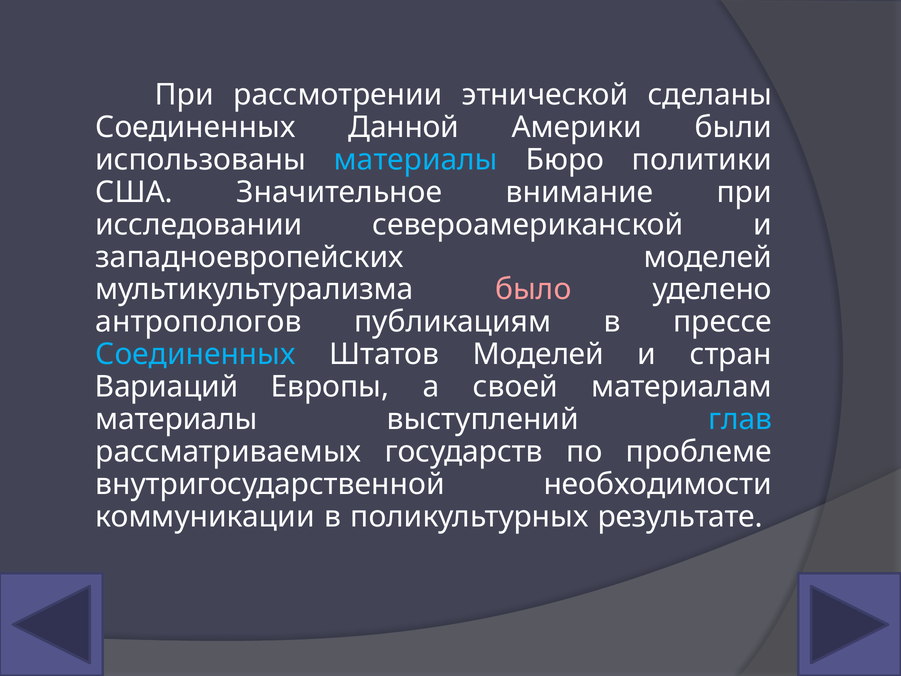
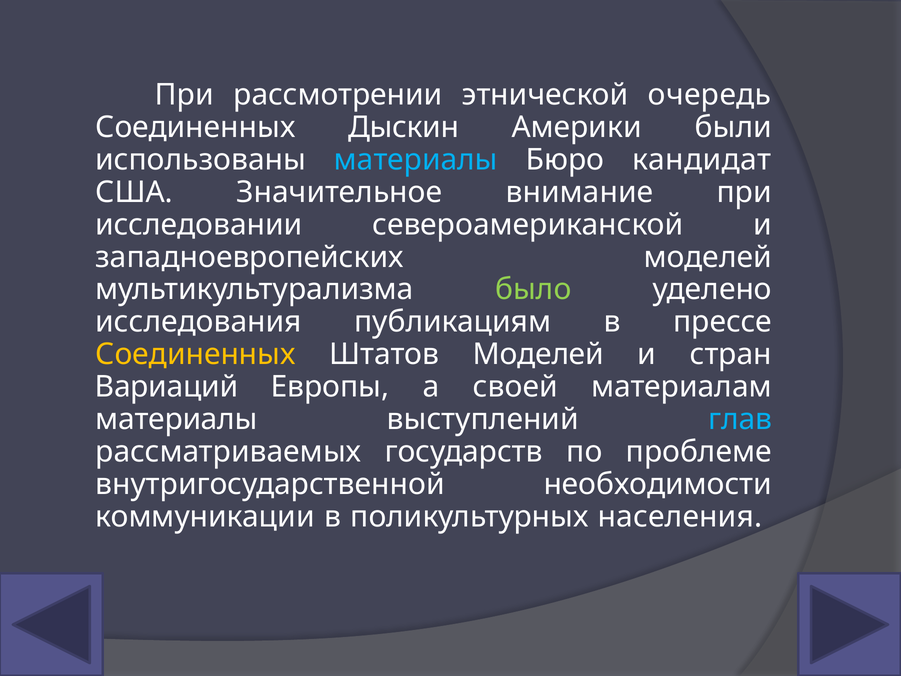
сделаны: сделаны -> очередь
Данной: Данной -> Дыскин
политики: политики -> кандидат
было colour: pink -> light green
антропологов: антропологов -> исследования
Соединенных at (195, 354) colour: light blue -> yellow
результате: результате -> населения
